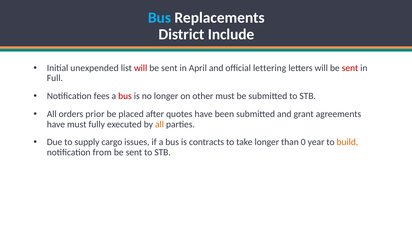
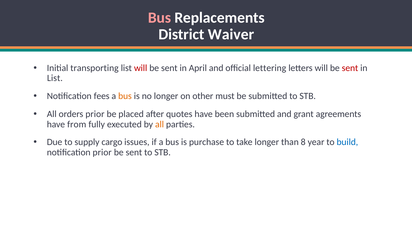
Bus at (159, 18) colour: light blue -> pink
Include: Include -> Waiver
unexpended: unexpended -> transporting
Full at (55, 78): Full -> List
bus at (125, 96) colour: red -> orange
have must: must -> from
contracts: contracts -> purchase
0: 0 -> 8
build colour: orange -> blue
notification from: from -> prior
